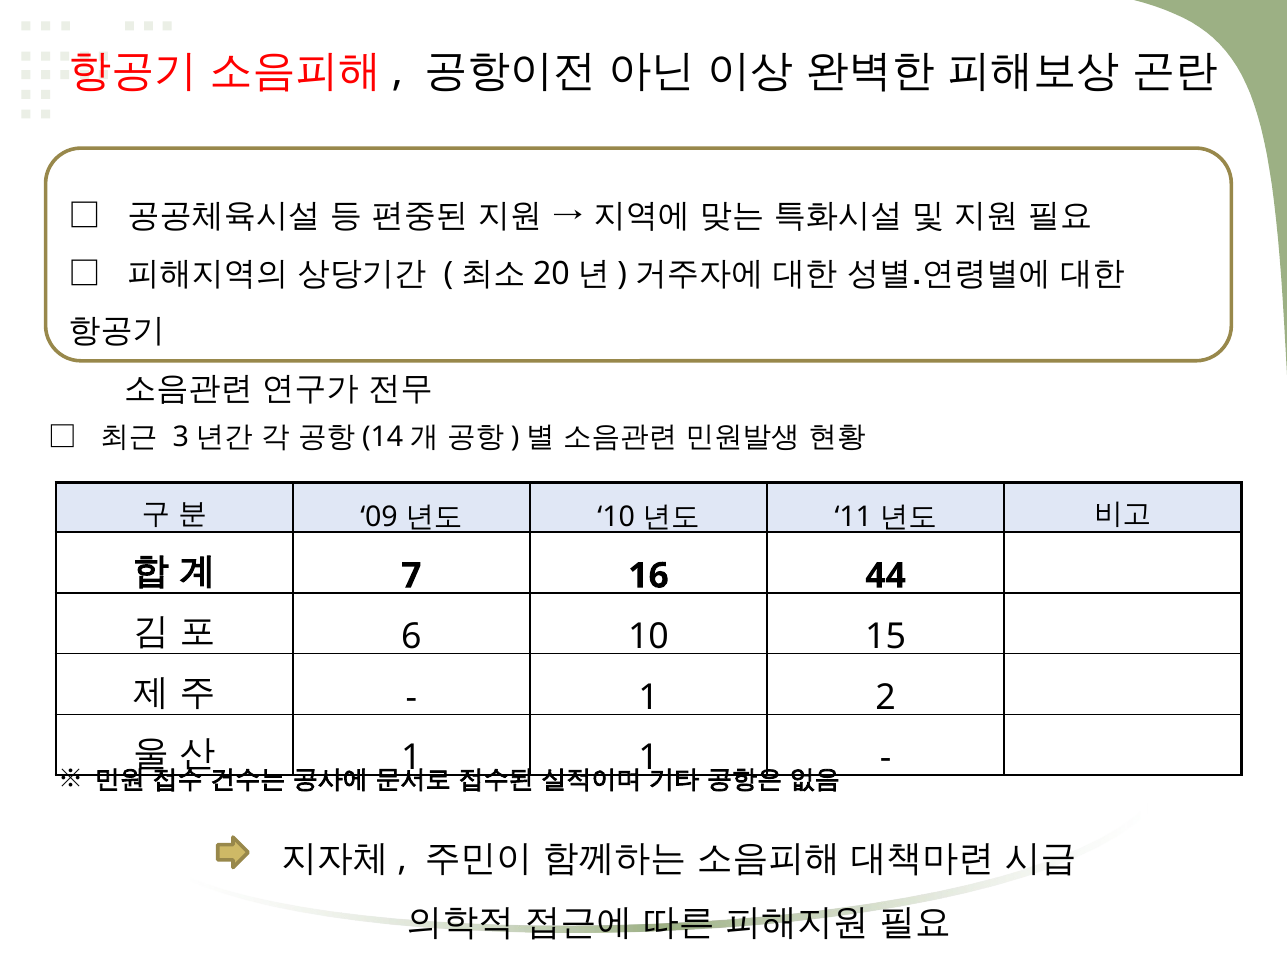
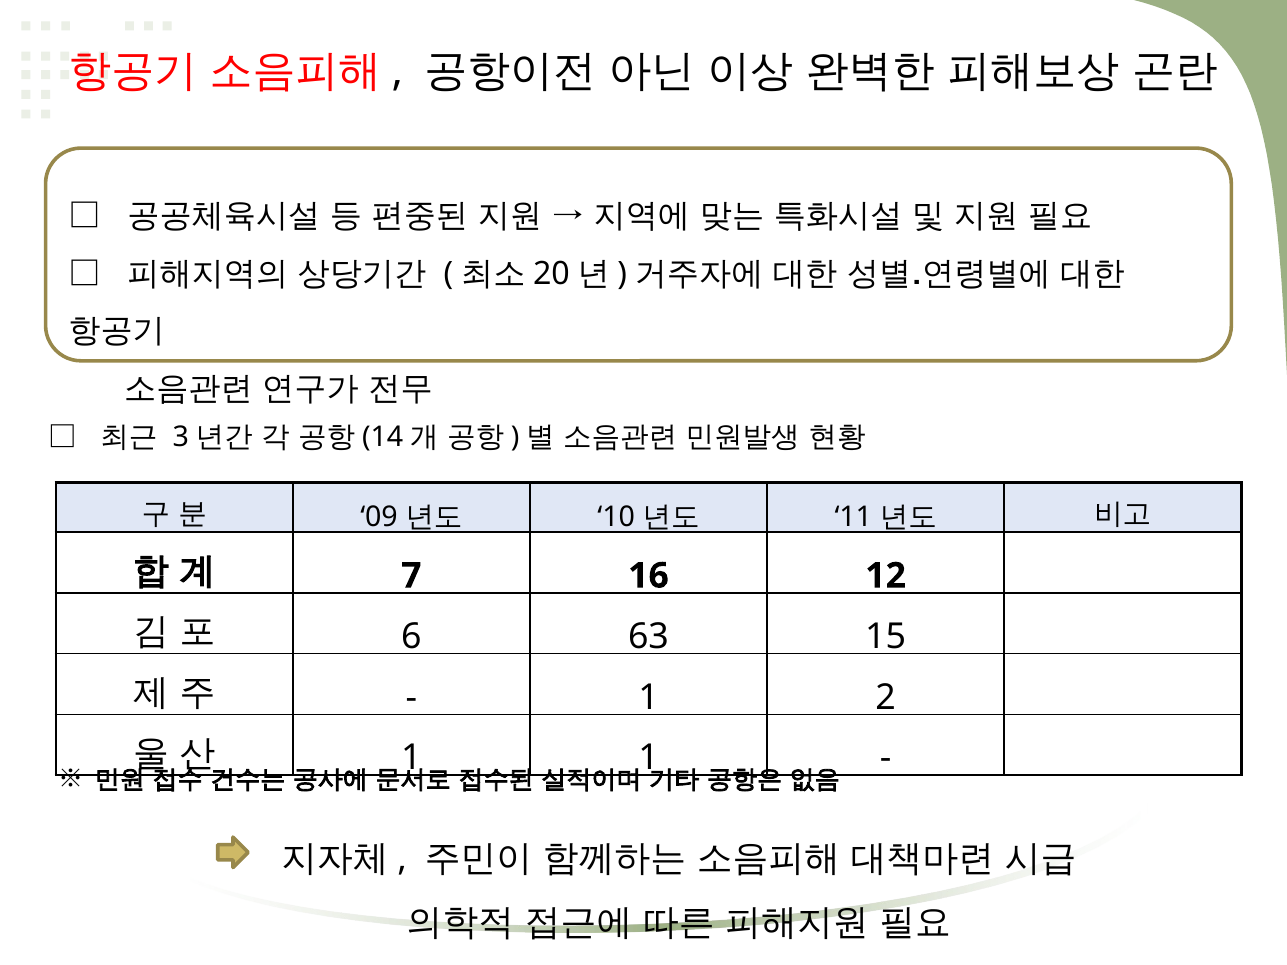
44: 44 -> 12
6 10: 10 -> 63
